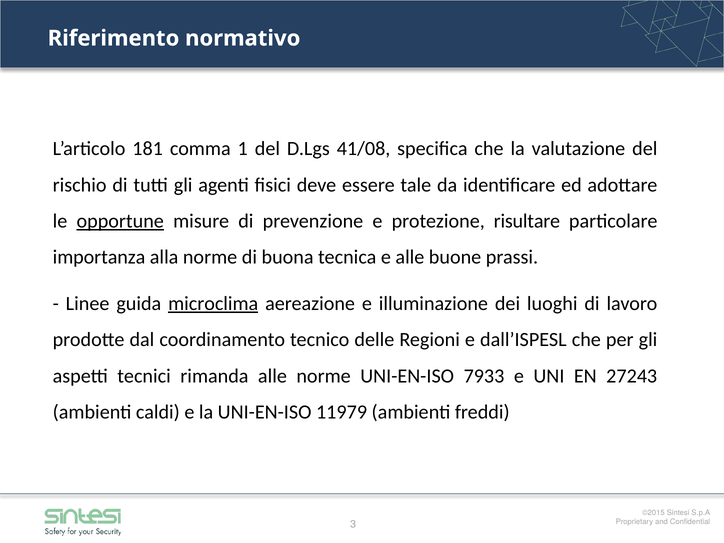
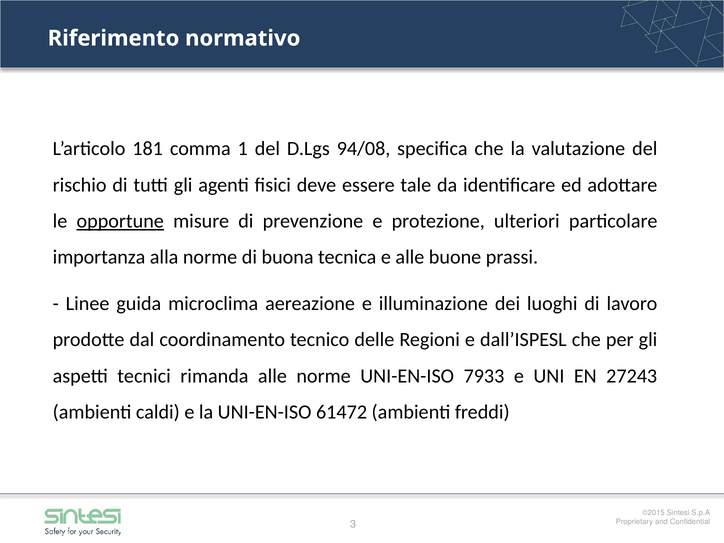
41/08: 41/08 -> 94/08
risultare: risultare -> ulteriori
microclima underline: present -> none
11979: 11979 -> 61472
